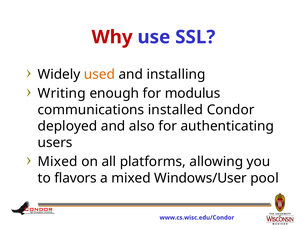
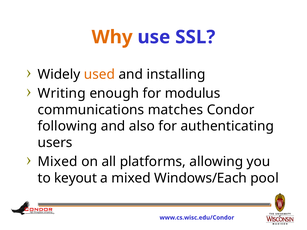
Why colour: red -> orange
installed: installed -> matches
deployed: deployed -> following
flavors: flavors -> keyout
Windows/User: Windows/User -> Windows/Each
